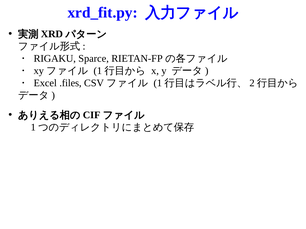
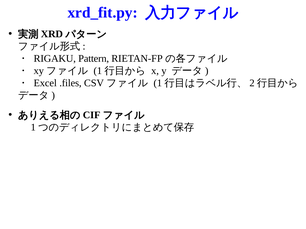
Sparce: Sparce -> Pattern
